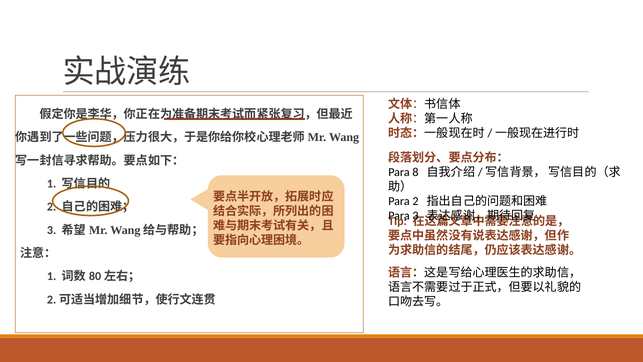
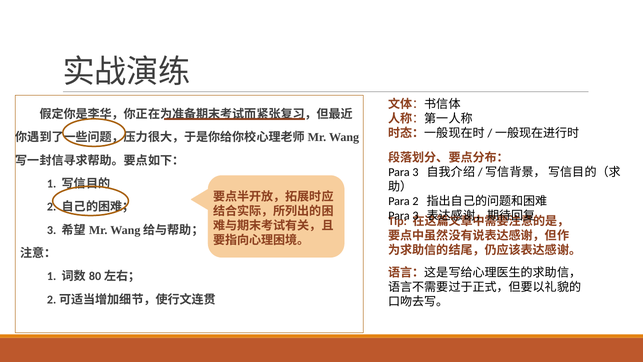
8 at (415, 172): 8 -> 3
